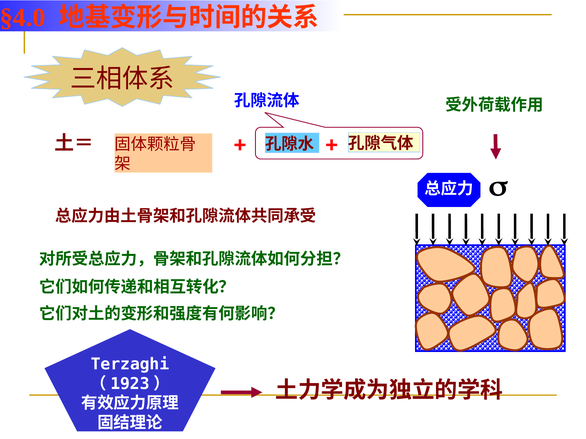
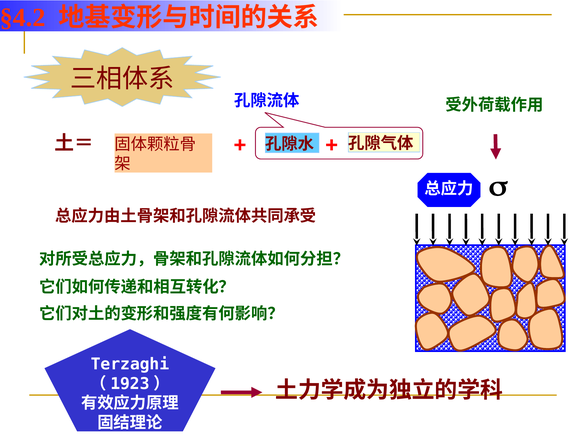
§4.0: §4.0 -> §4.2
